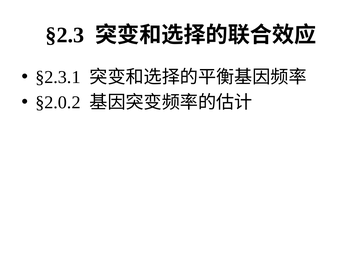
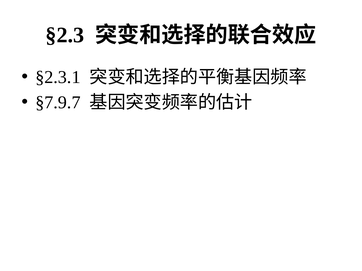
§2.0.2: §2.0.2 -> §7.9.7
